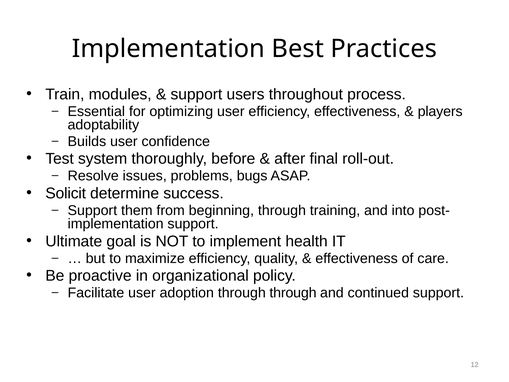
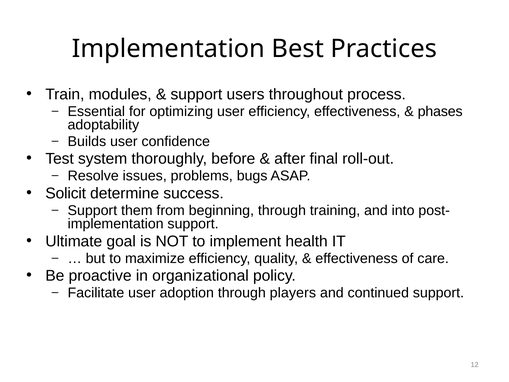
players: players -> phases
through through: through -> players
